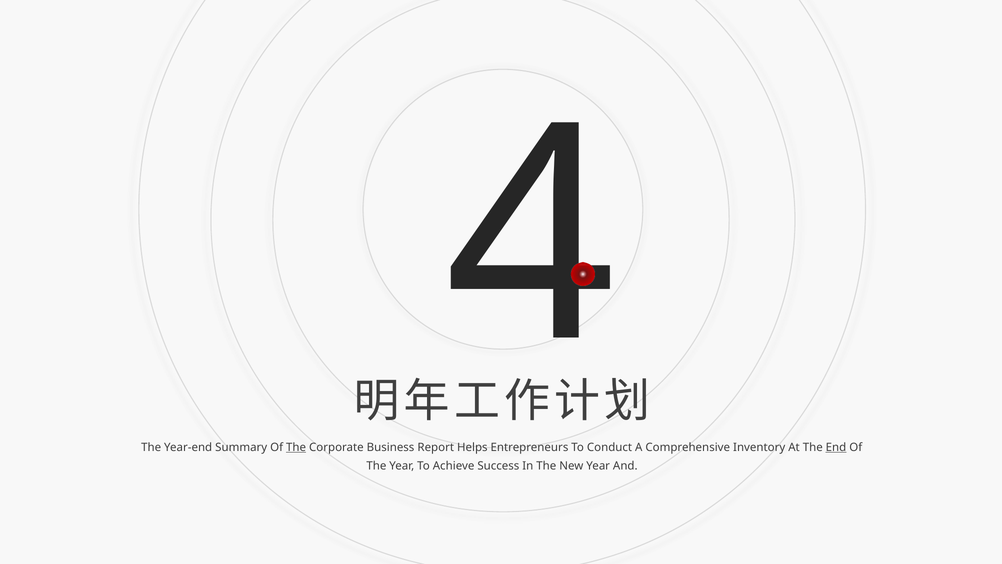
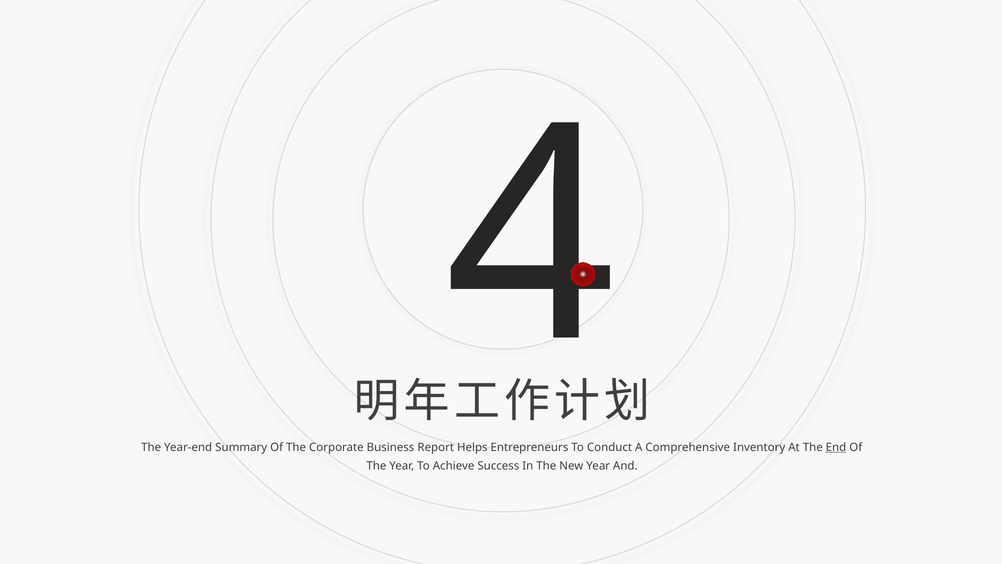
The at (296, 447) underline: present -> none
